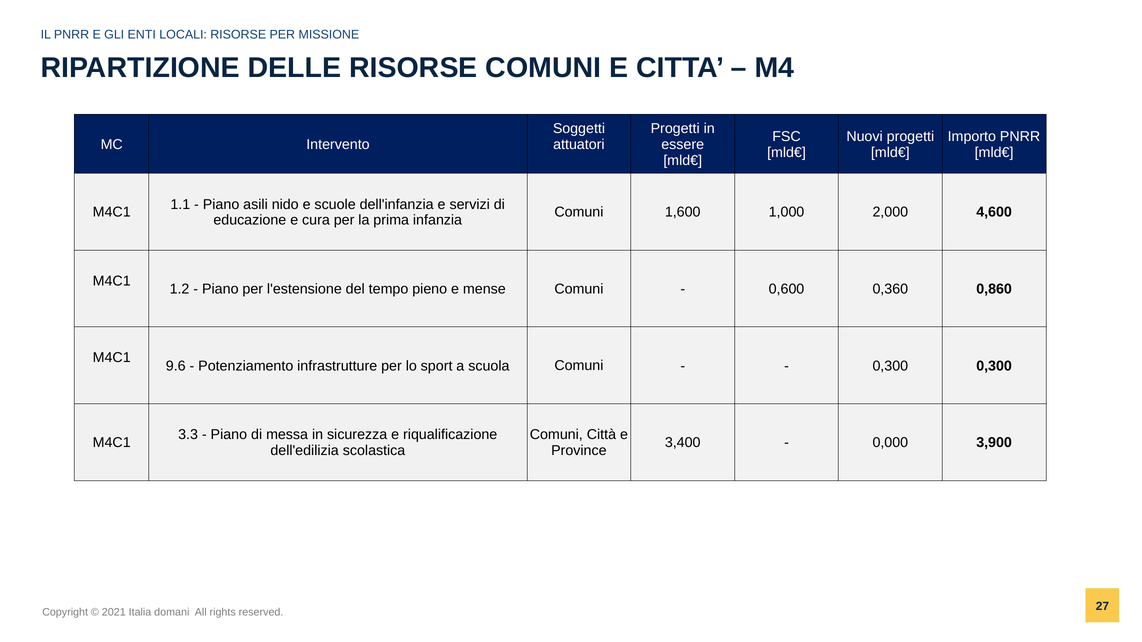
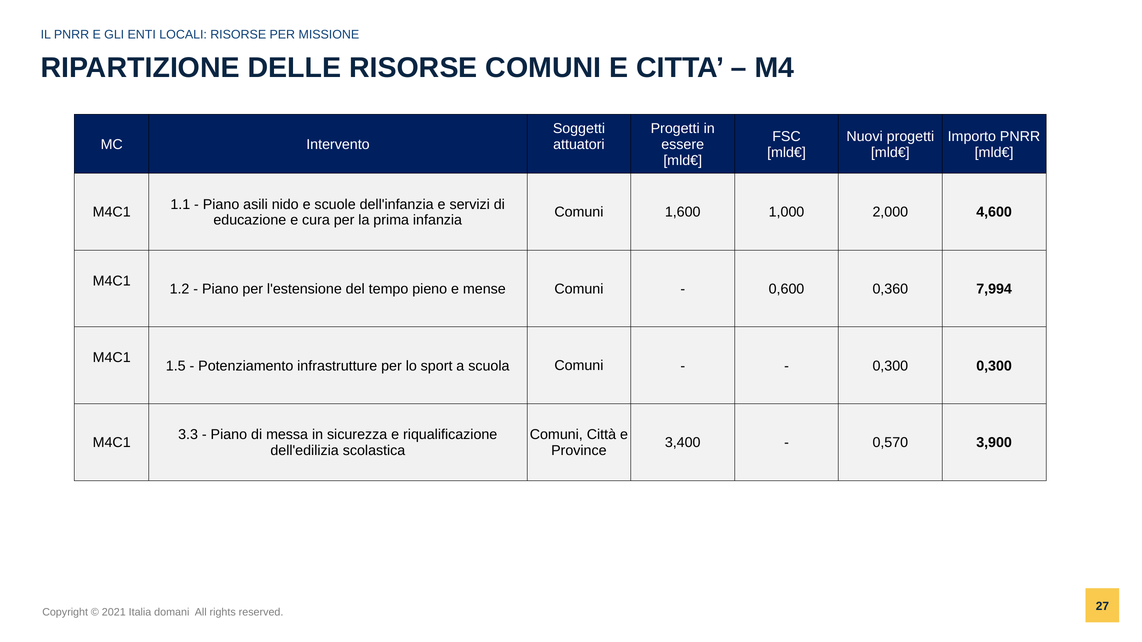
0,860: 0,860 -> 7,994
9.6: 9.6 -> 1.5
0,000: 0,000 -> 0,570
